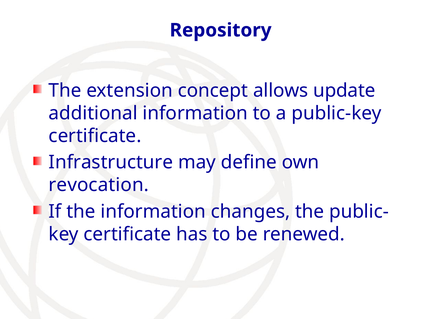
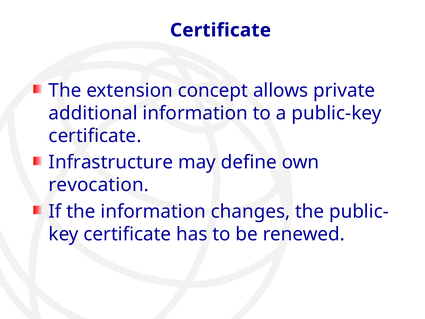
Repository at (221, 30): Repository -> Certificate
update: update -> private
